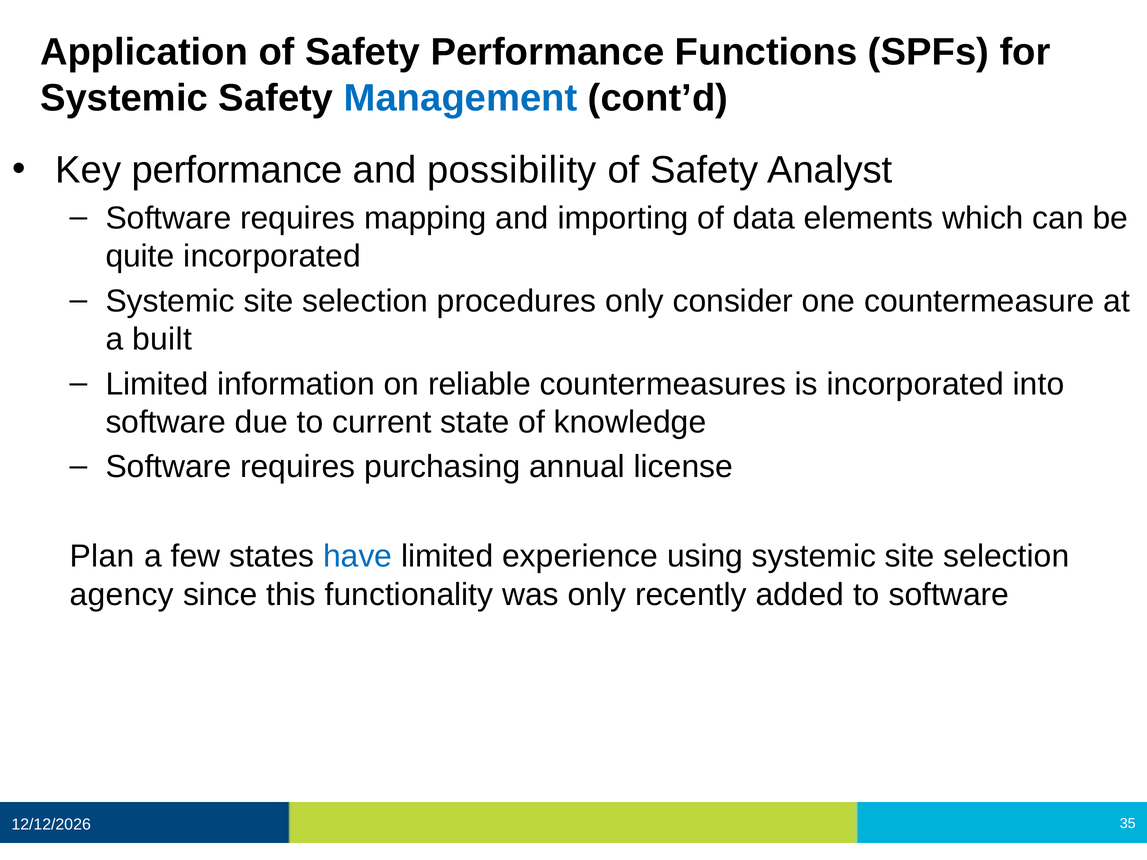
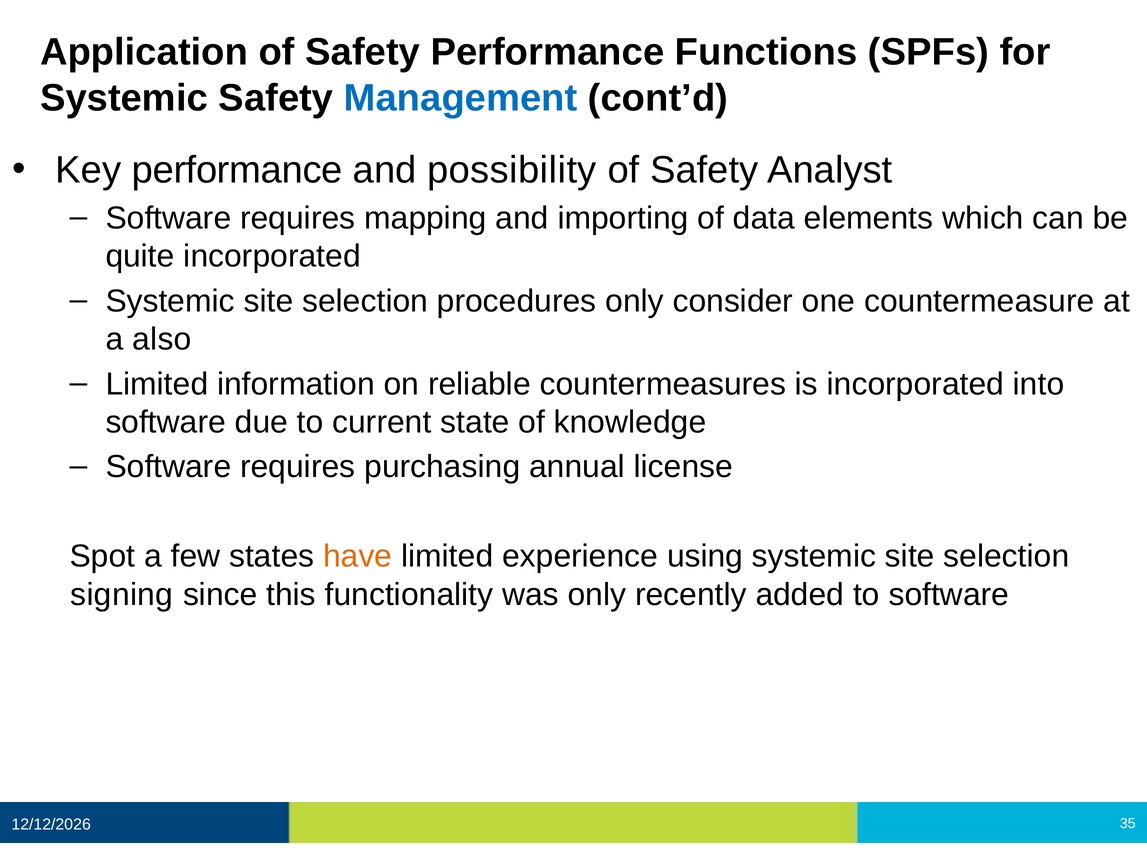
built: built -> also
Plan: Plan -> Spot
have colour: blue -> orange
agency: agency -> signing
